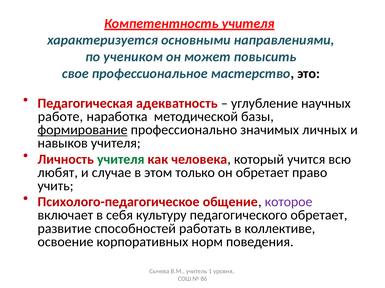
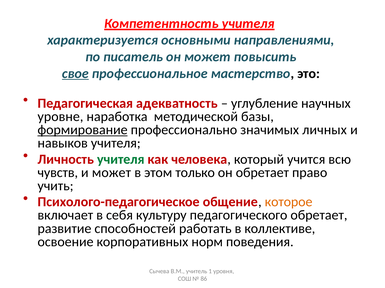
учеником: учеником -> писатель
свое underline: none -> present
работе: работе -> уровне
любят: любят -> чувств
и случае: случае -> может
которое colour: purple -> orange
